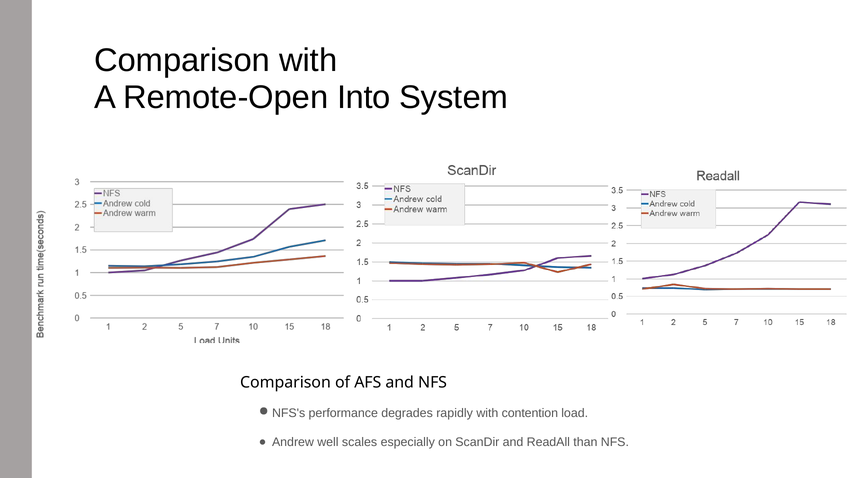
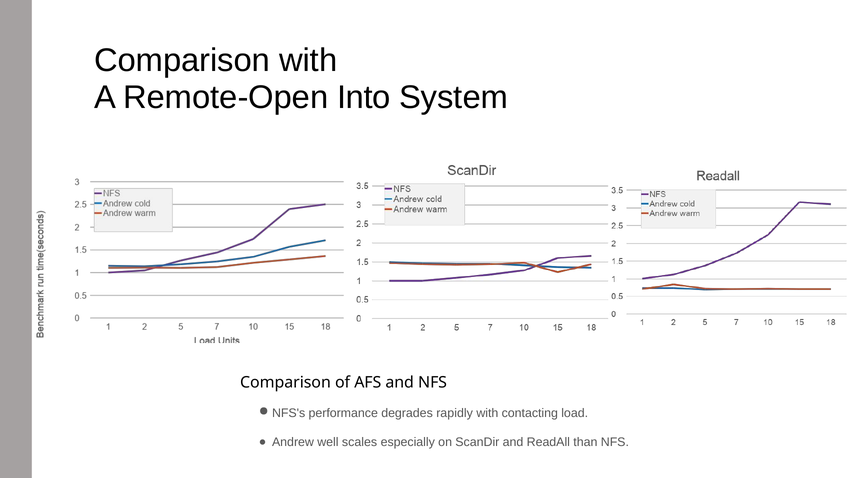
contention: contention -> contacting
